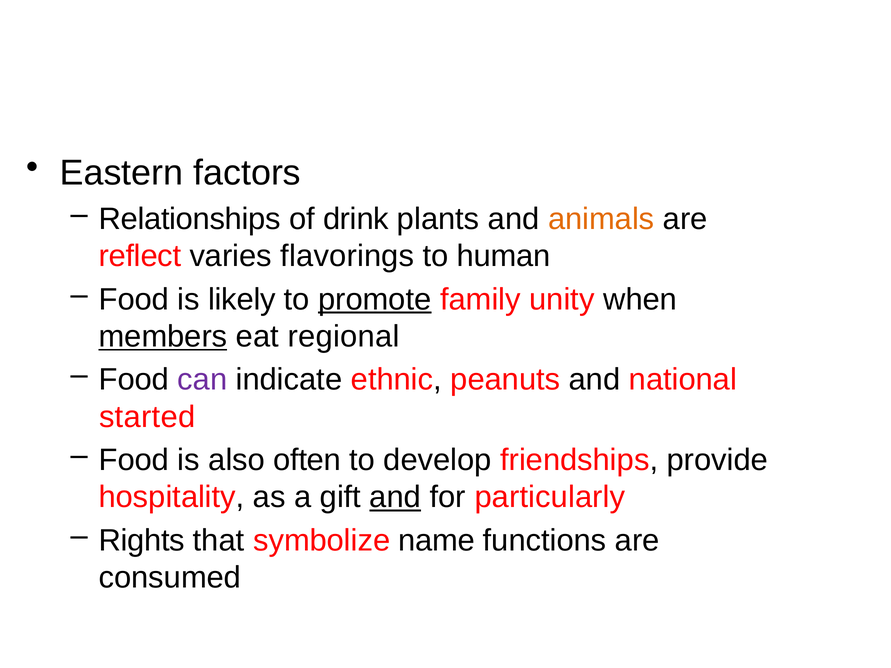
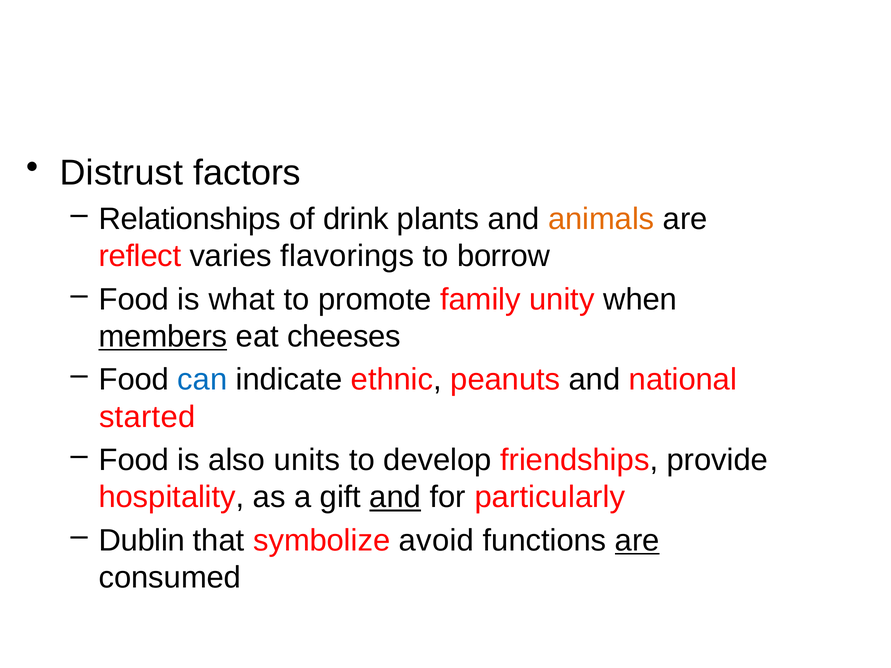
Eastern: Eastern -> Distrust
human: human -> borrow
likely: likely -> what
promote underline: present -> none
regional: regional -> cheeses
can colour: purple -> blue
often: often -> units
Rights: Rights -> Dublin
name: name -> avoid
are at (637, 541) underline: none -> present
